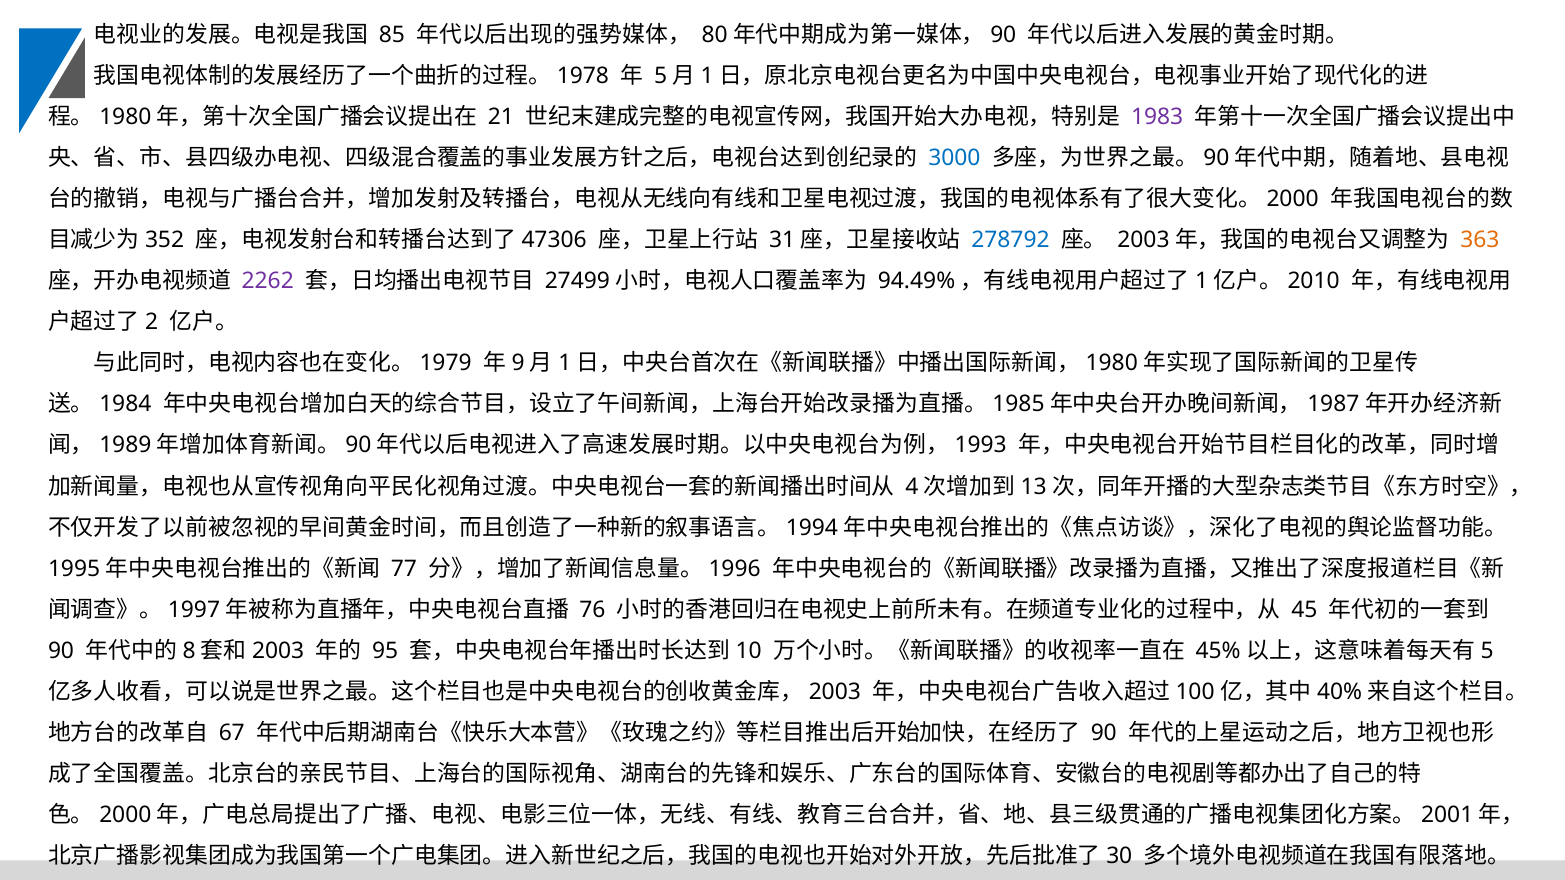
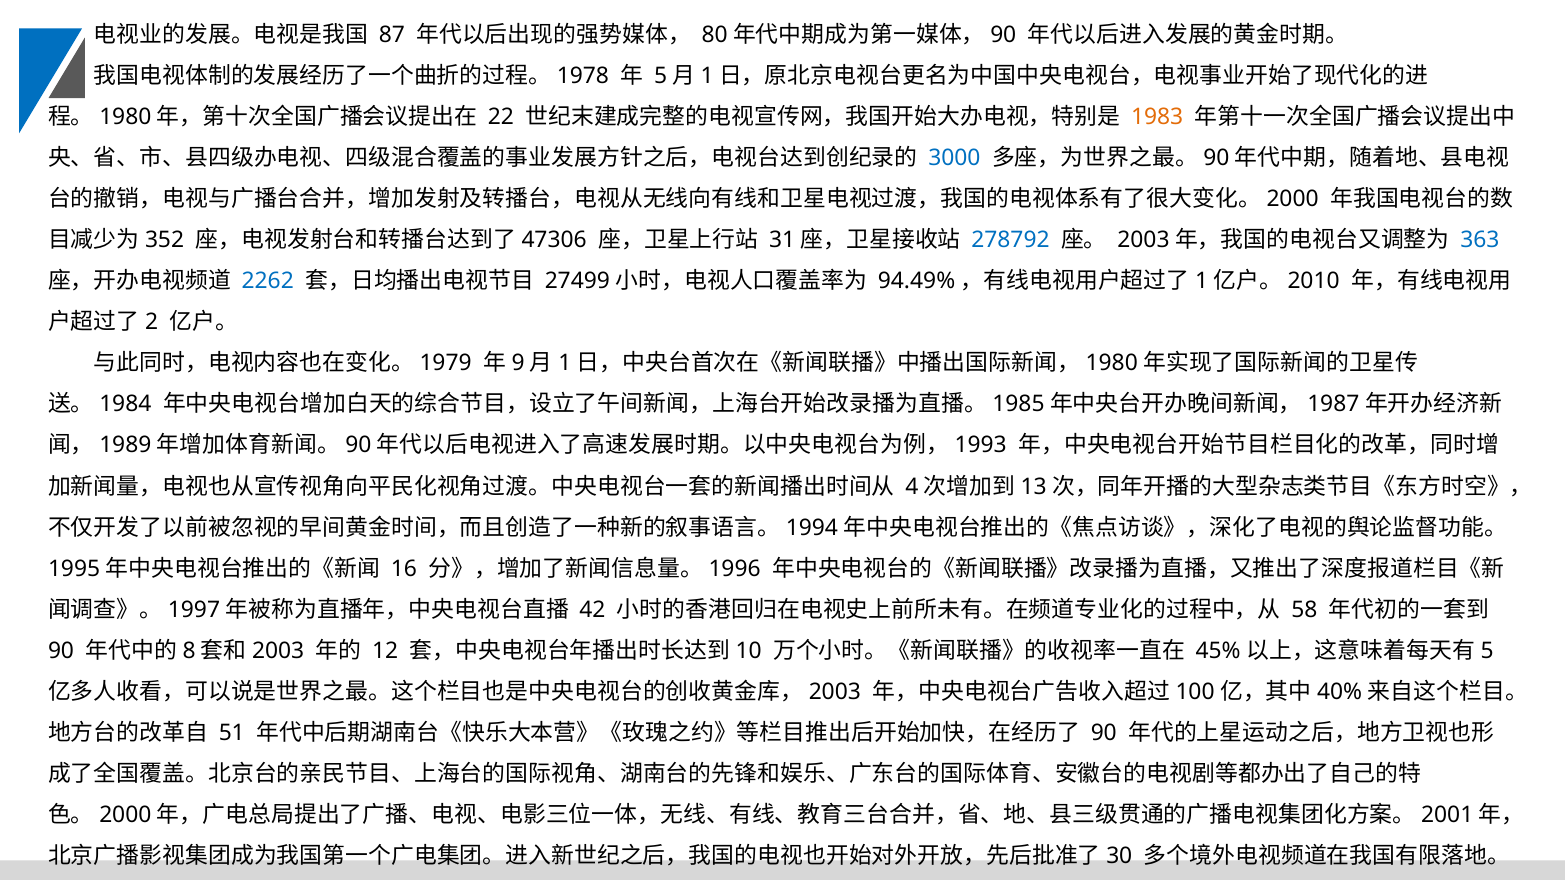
85: 85 -> 87
21: 21 -> 22
1983 colour: purple -> orange
363 colour: orange -> blue
2262 colour: purple -> blue
77: 77 -> 16
76: 76 -> 42
45: 45 -> 58
95: 95 -> 12
67: 67 -> 51
